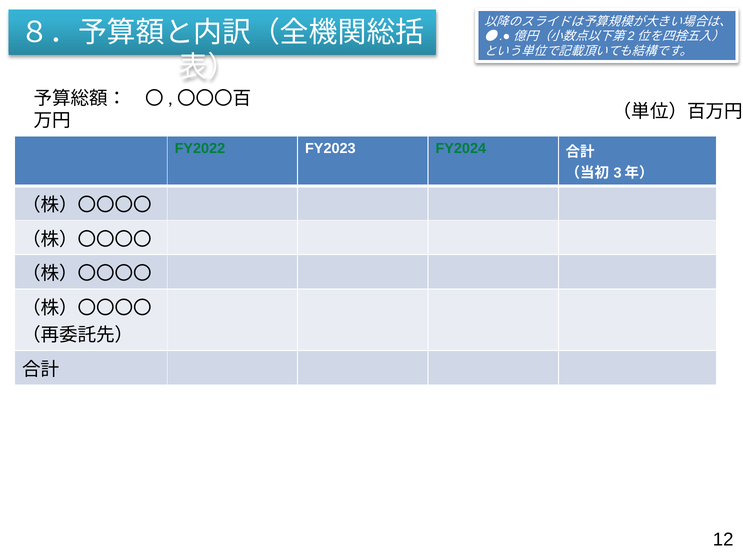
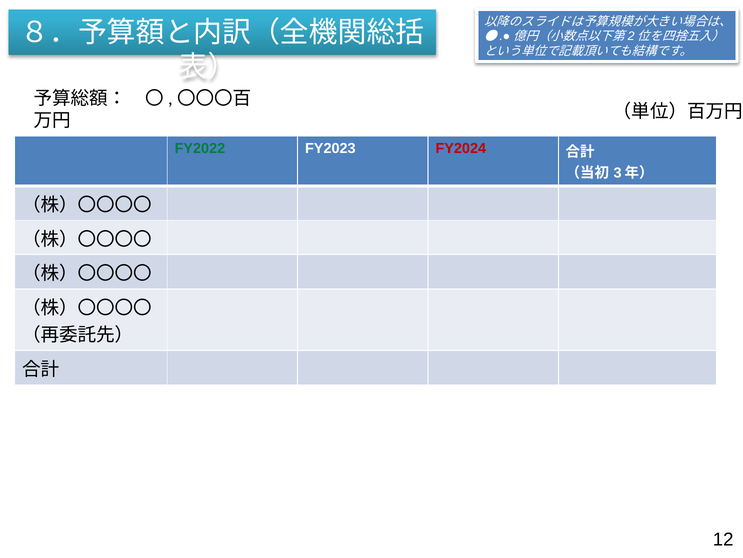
FY2024 colour: green -> red
